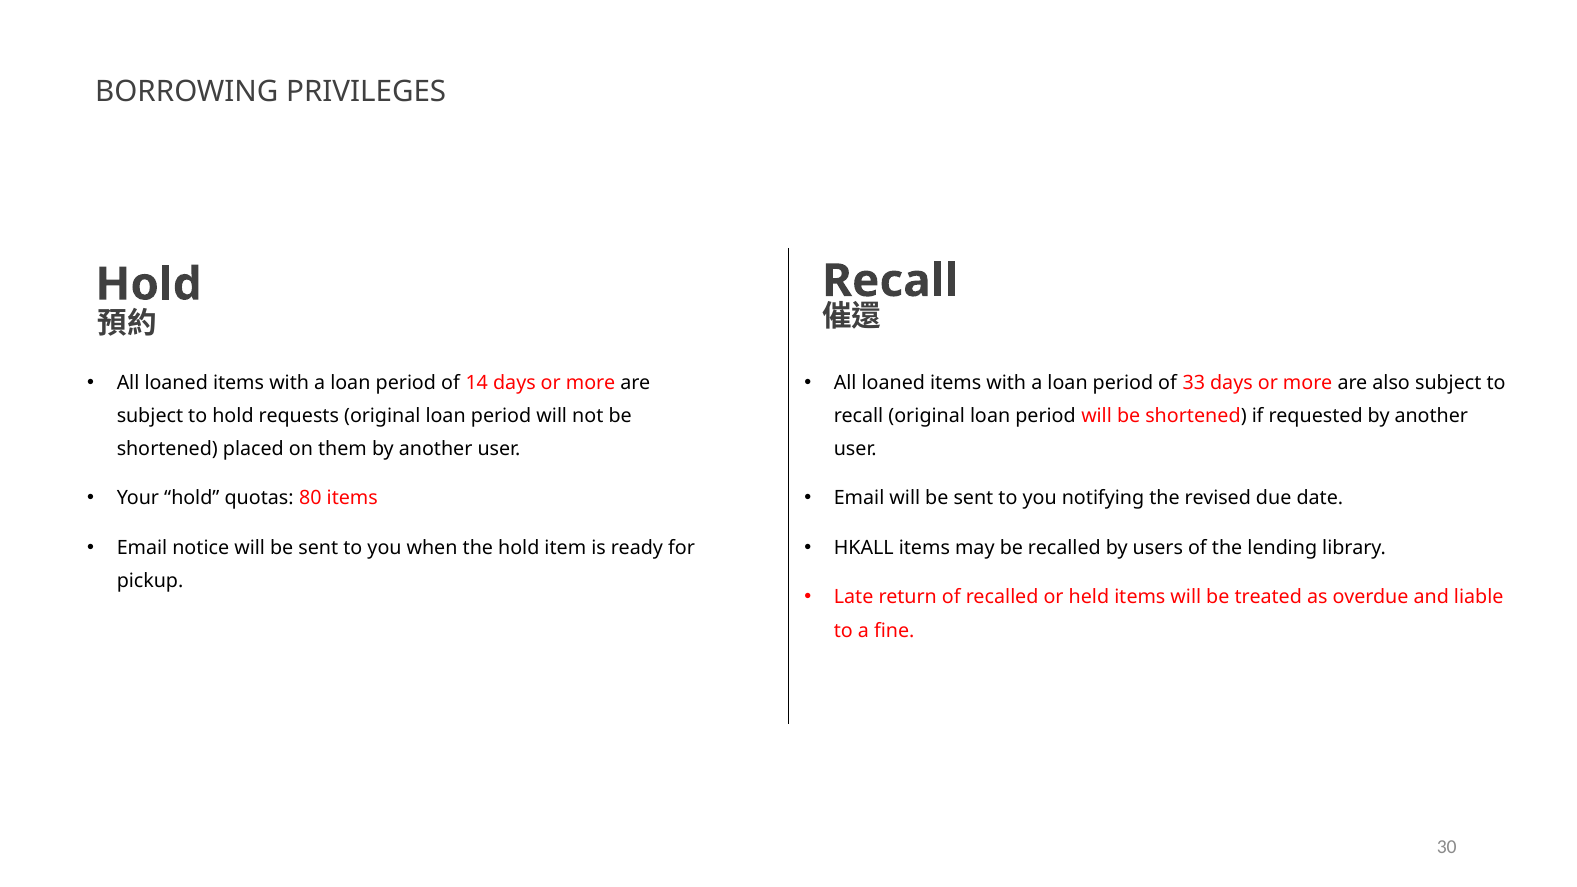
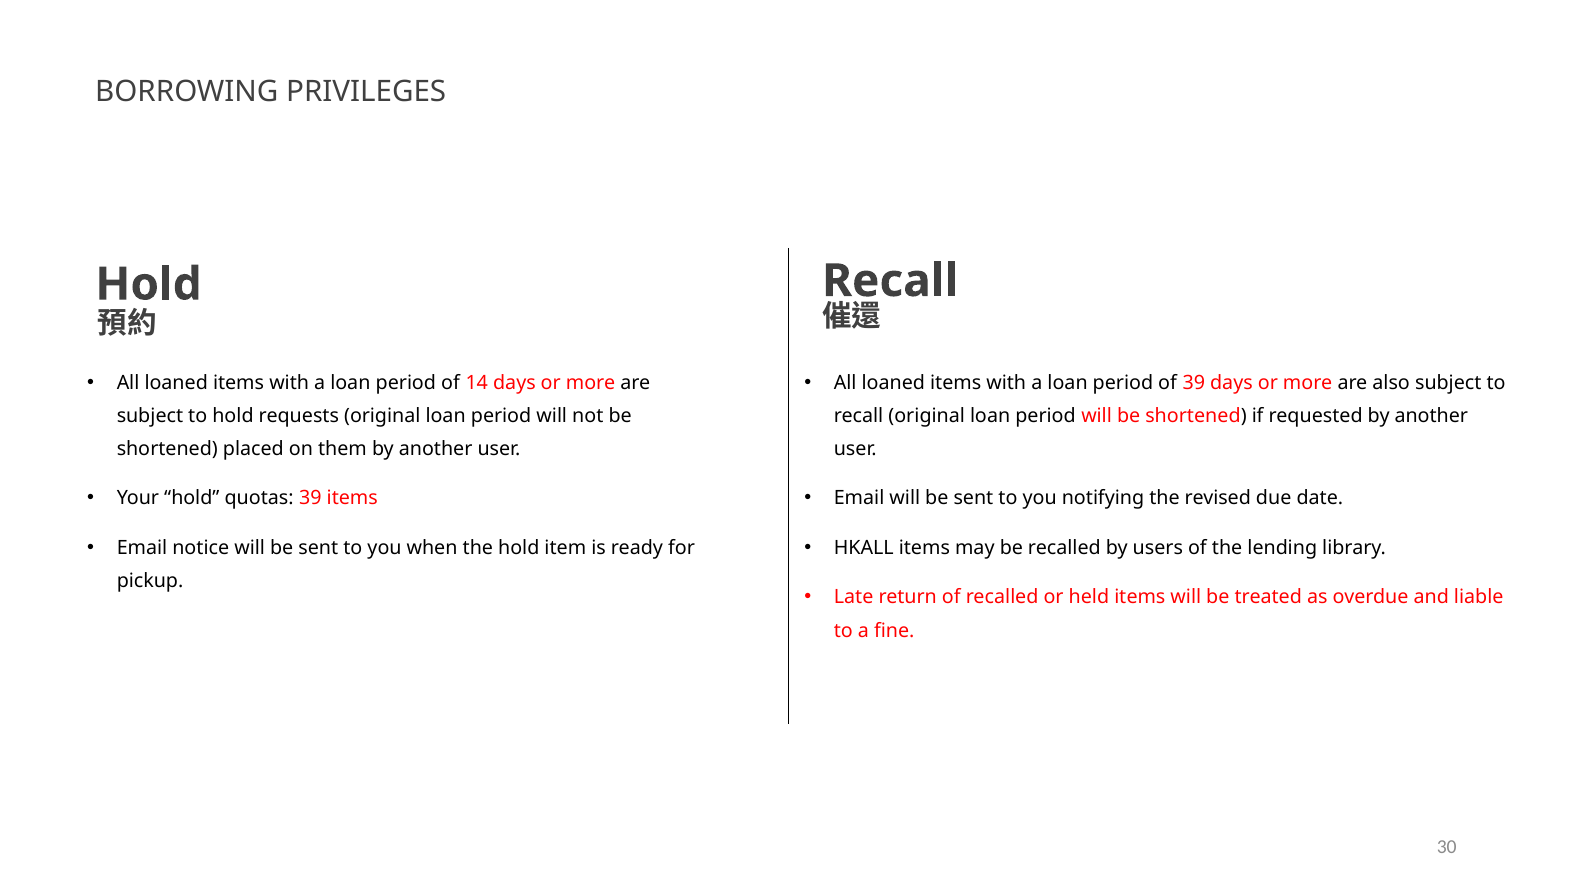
of 33: 33 -> 39
quotas 80: 80 -> 39
